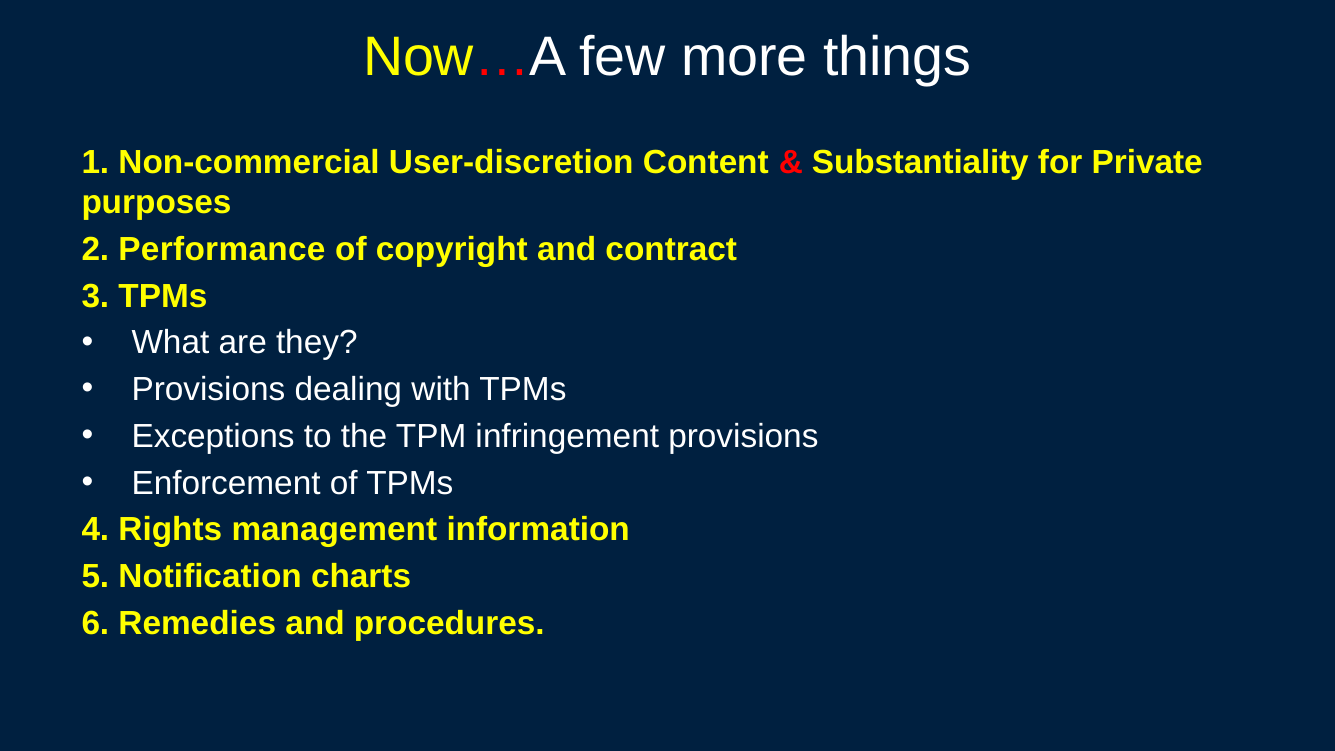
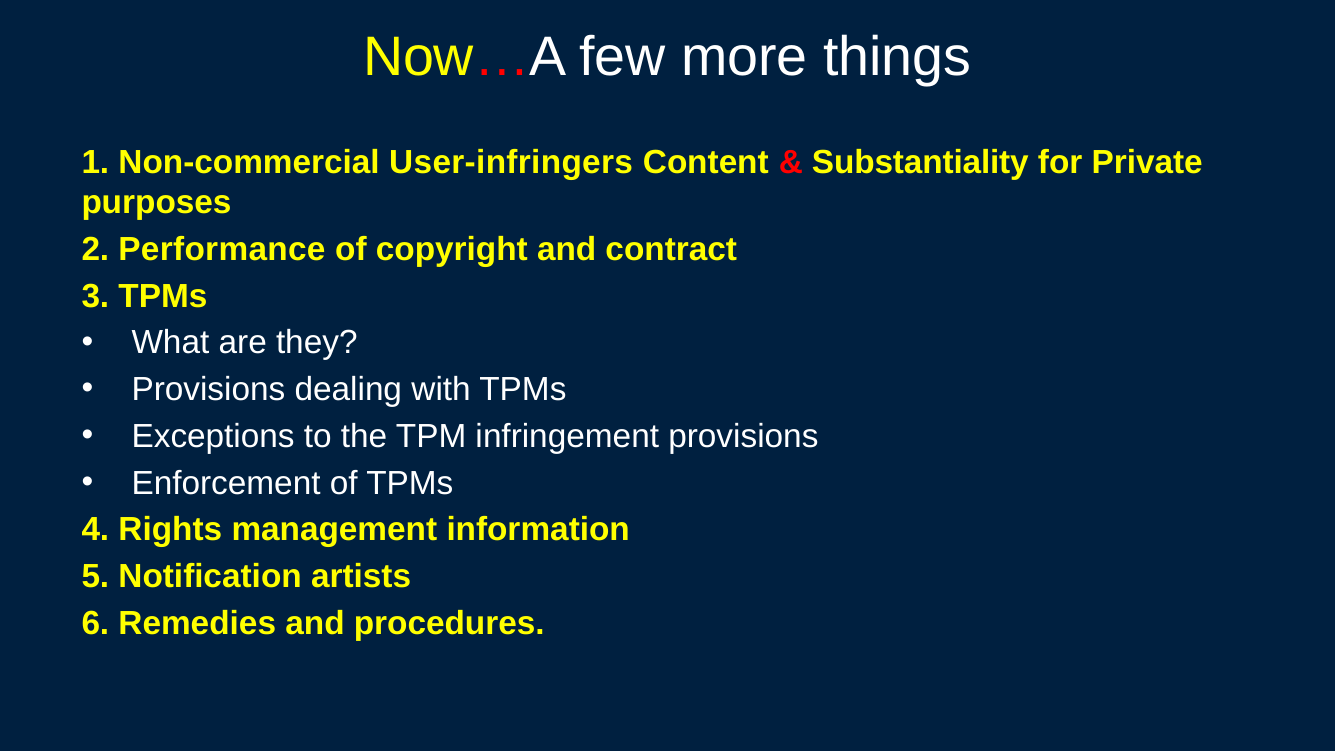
User-discretion: User-discretion -> User-infringers
charts: charts -> artists
